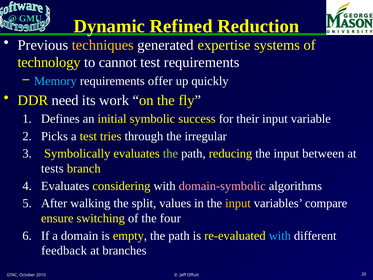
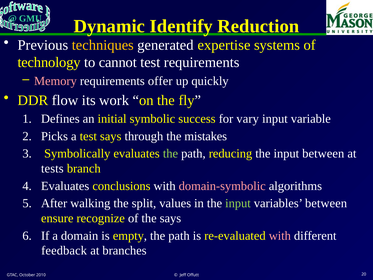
Refined: Refined -> Identify
Memory colour: light blue -> pink
need: need -> flow
their: their -> vary
test tries: tries -> says
irregular: irregular -> mistakes
considering: considering -> conclusions
input at (238, 203) colour: yellow -> light green
variables compare: compare -> between
switching: switching -> recognize
the four: four -> says
with at (280, 235) colour: light blue -> pink
